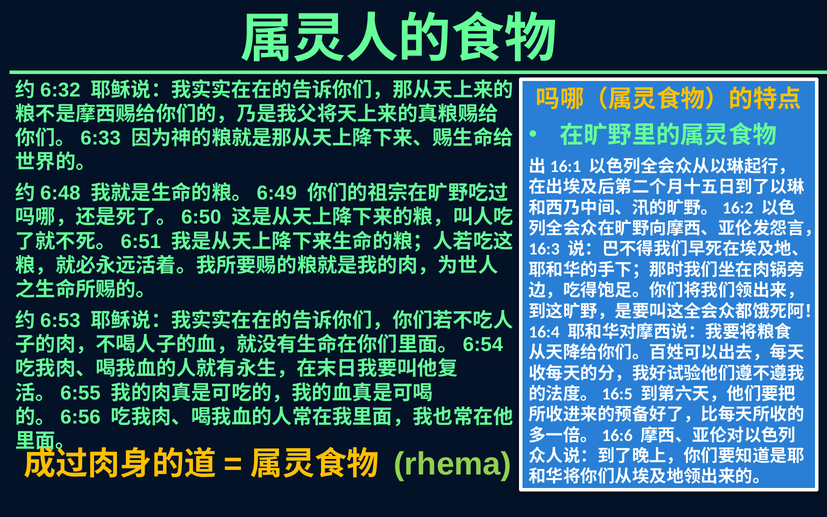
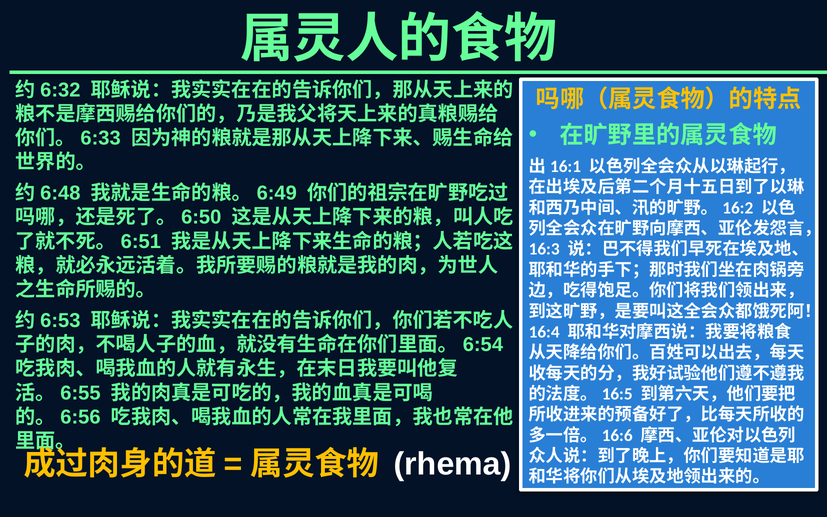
rhema colour: light green -> white
